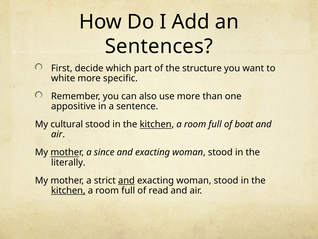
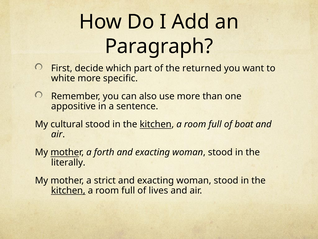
Sentences: Sentences -> Paragraph
structure: structure -> returned
since: since -> forth
and at (126, 180) underline: present -> none
read: read -> lives
